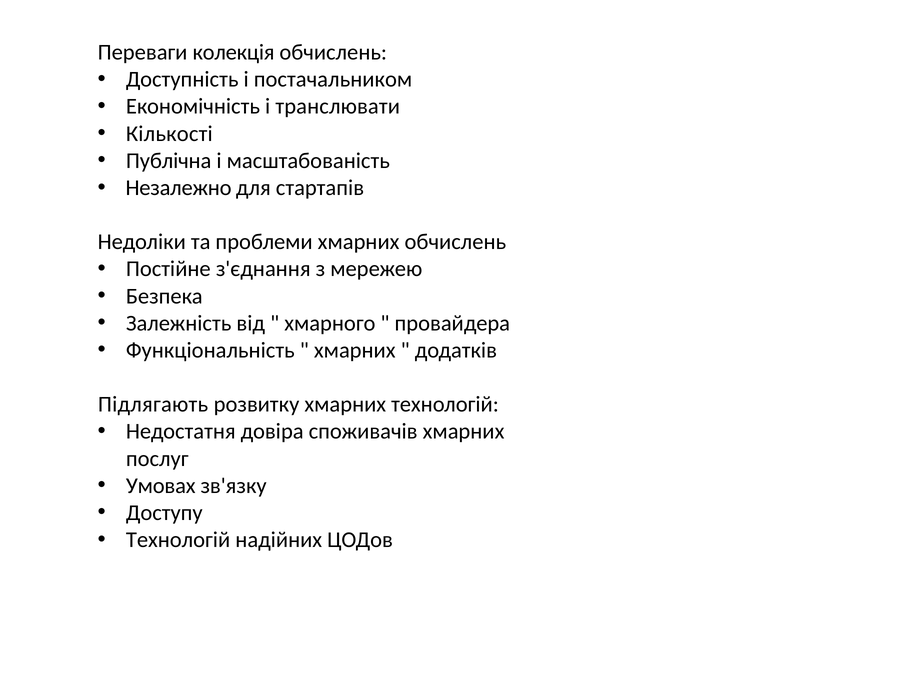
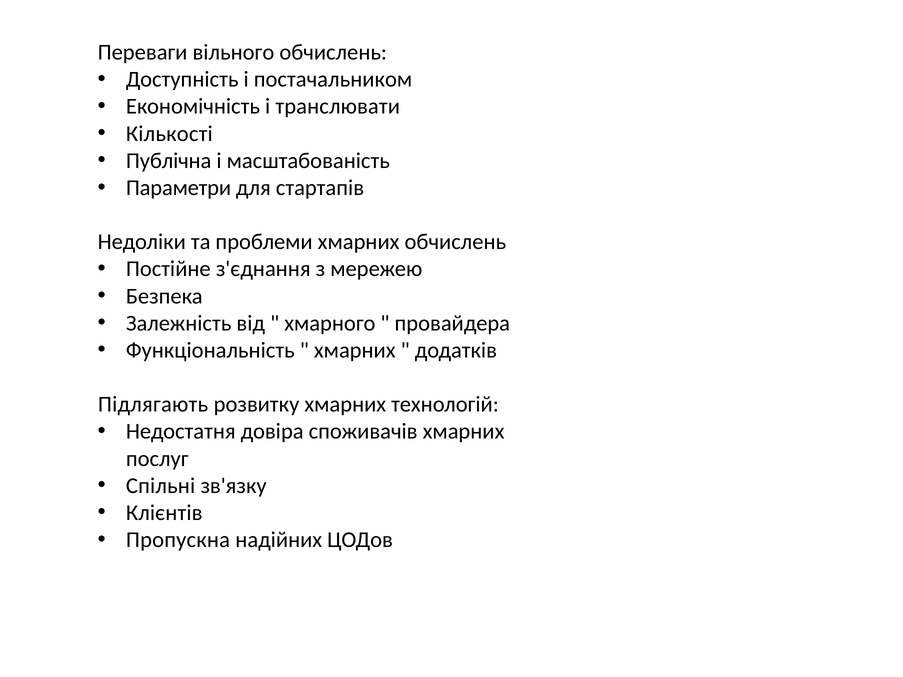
колекція: колекція -> вільного
Незалежно: Незалежно -> Параметри
Умовах: Умовах -> Спільні
Доступу: Доступу -> Клієнтів
Технологій at (178, 540): Технологій -> Пропускна
